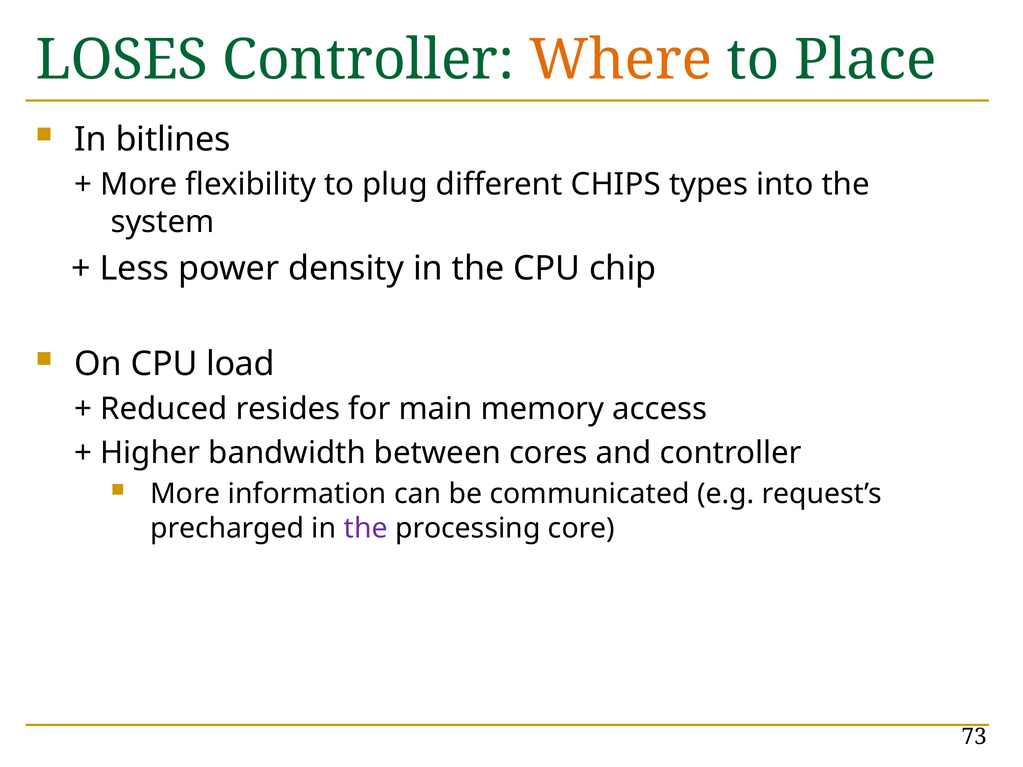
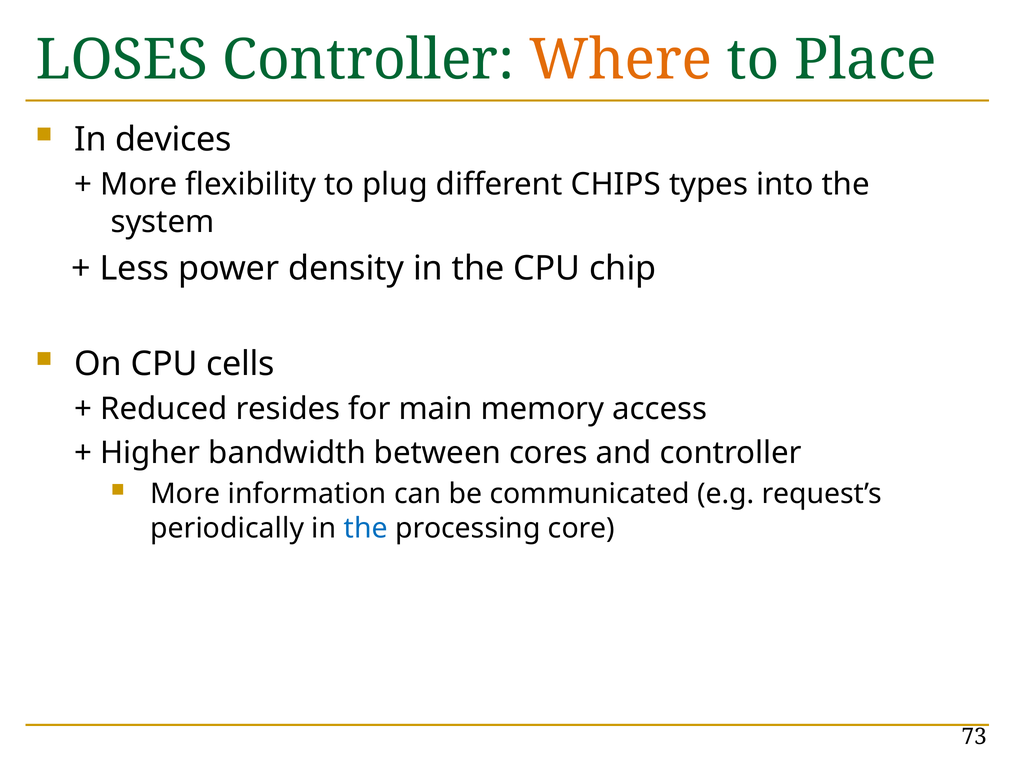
bitlines: bitlines -> devices
load: load -> cells
precharged: precharged -> periodically
the at (366, 528) colour: purple -> blue
